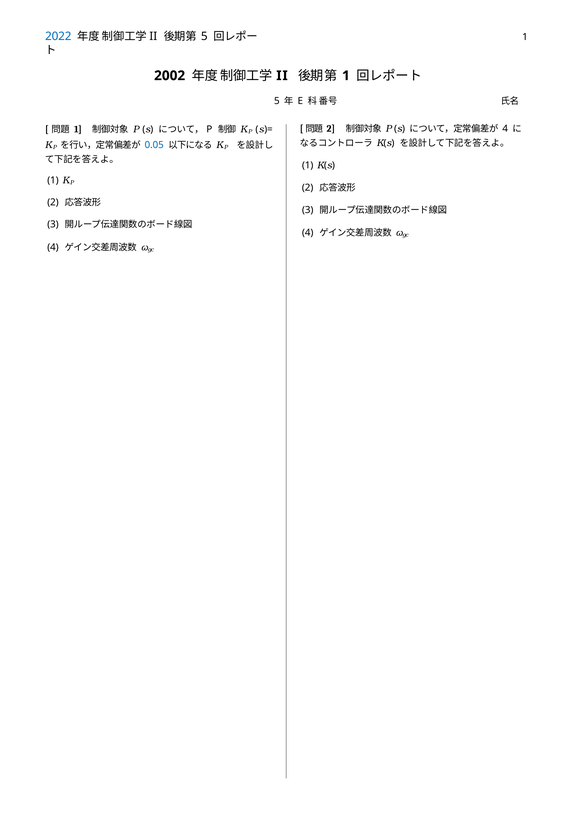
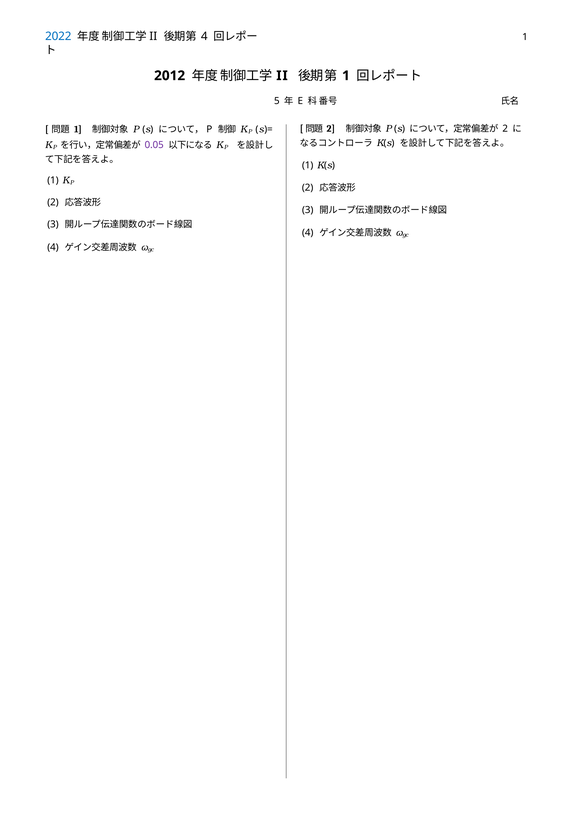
5 at (204, 36): 5 -> 4
2002: 2002 -> 2012
4 at (505, 129): 4 -> 2
0.05 colour: blue -> purple
